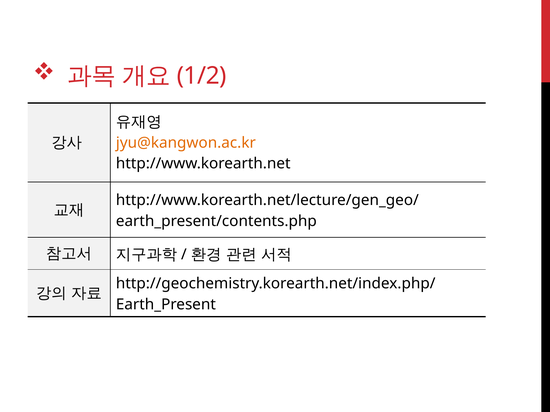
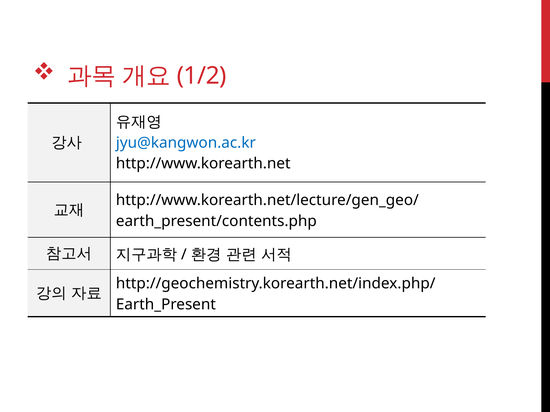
jyu@kangwon.ac.kr colour: orange -> blue
